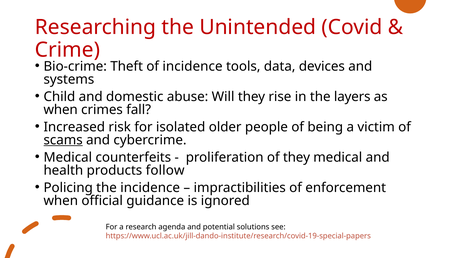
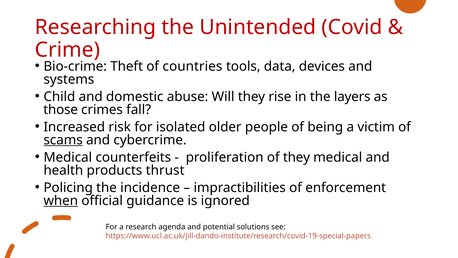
of incidence: incidence -> countries
when at (61, 110): when -> those
follow: follow -> thrust
when at (61, 200) underline: none -> present
